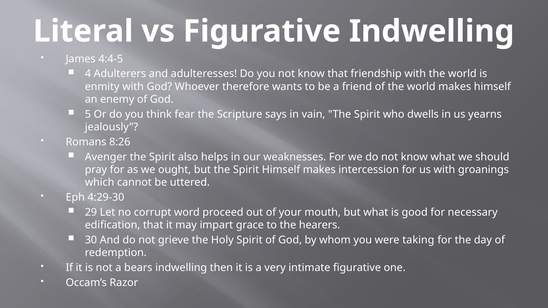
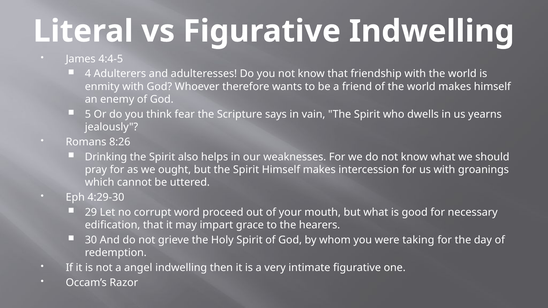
Avenger: Avenger -> Drinking
bears: bears -> angel
